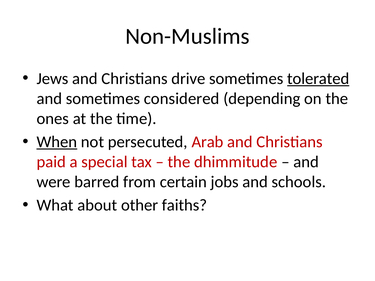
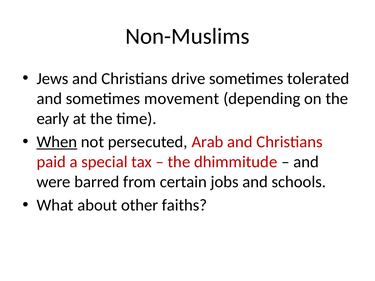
tolerated underline: present -> none
considered: considered -> movement
ones: ones -> early
